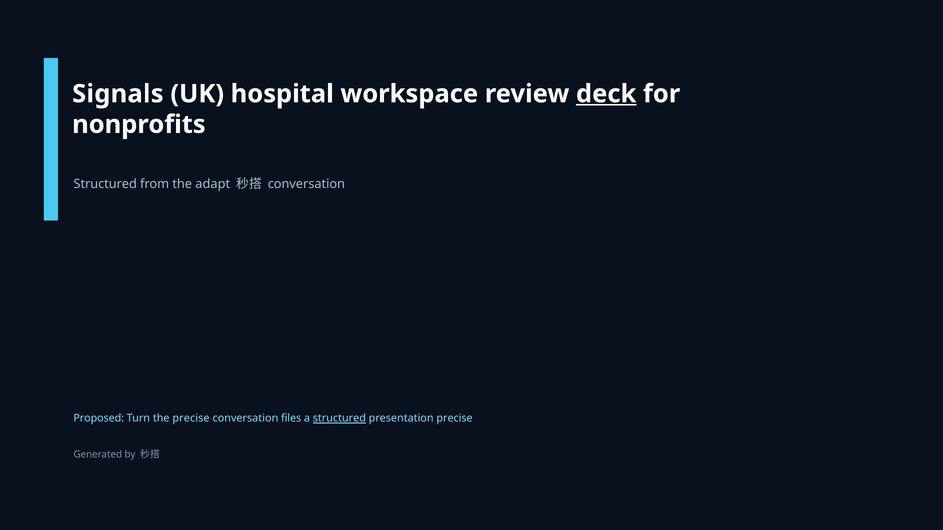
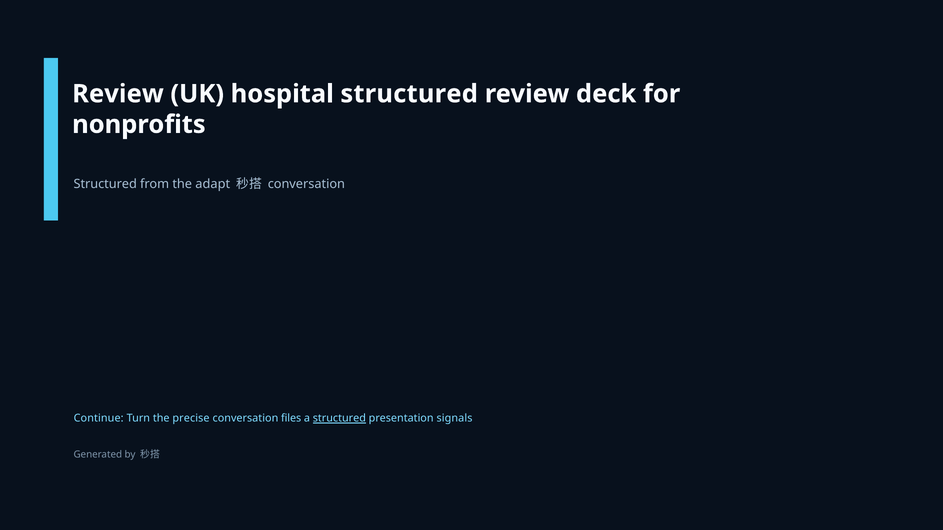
Signals at (118, 94): Signals -> Review
hospital workspace: workspace -> structured
deck underline: present -> none
Proposed: Proposed -> Continue
presentation precise: precise -> signals
